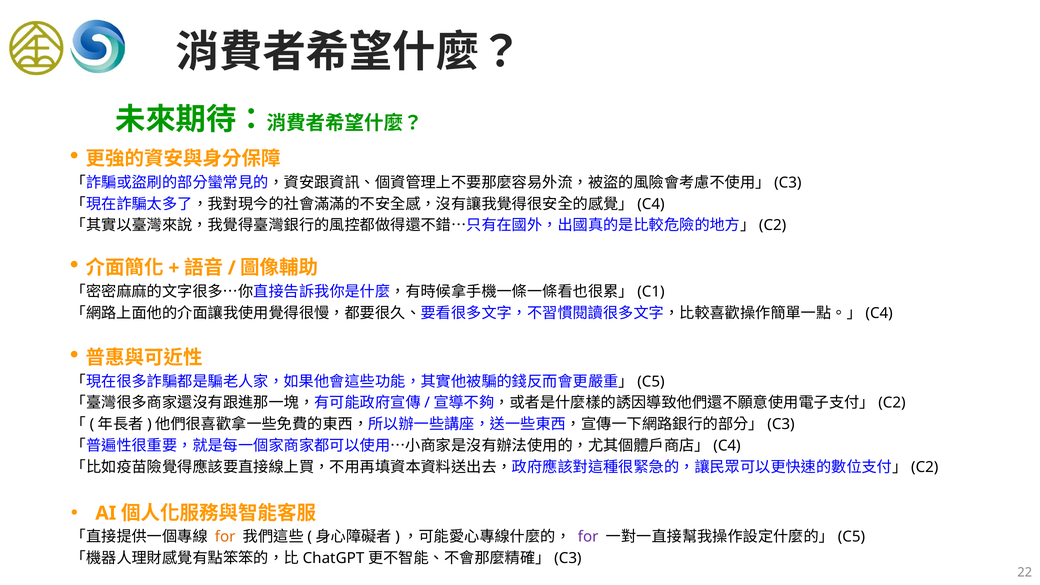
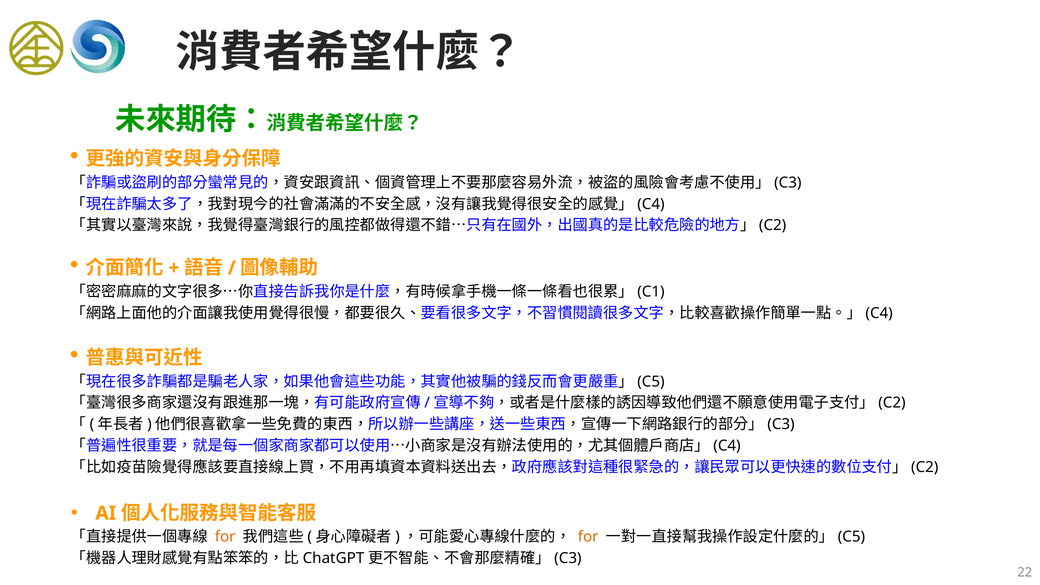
for at (588, 537) colour: purple -> orange
